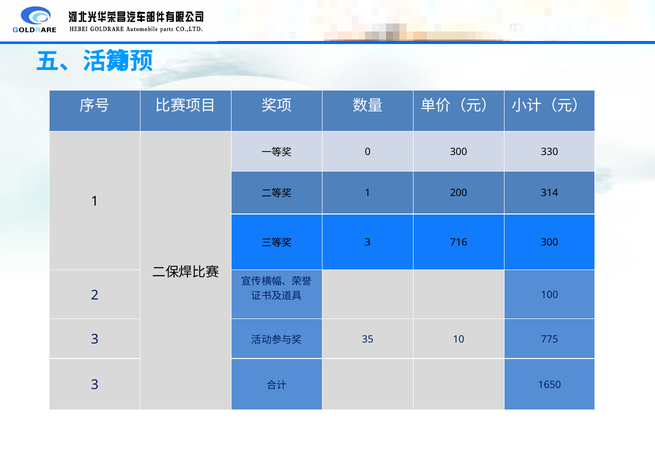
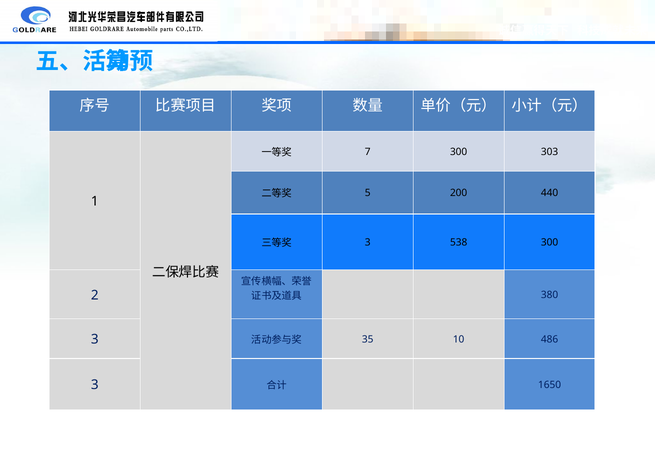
0: 0 -> 7
330: 330 -> 303
1 at (368, 193): 1 -> 5
314: 314 -> 440
716: 716 -> 538
100: 100 -> 380
775: 775 -> 486
